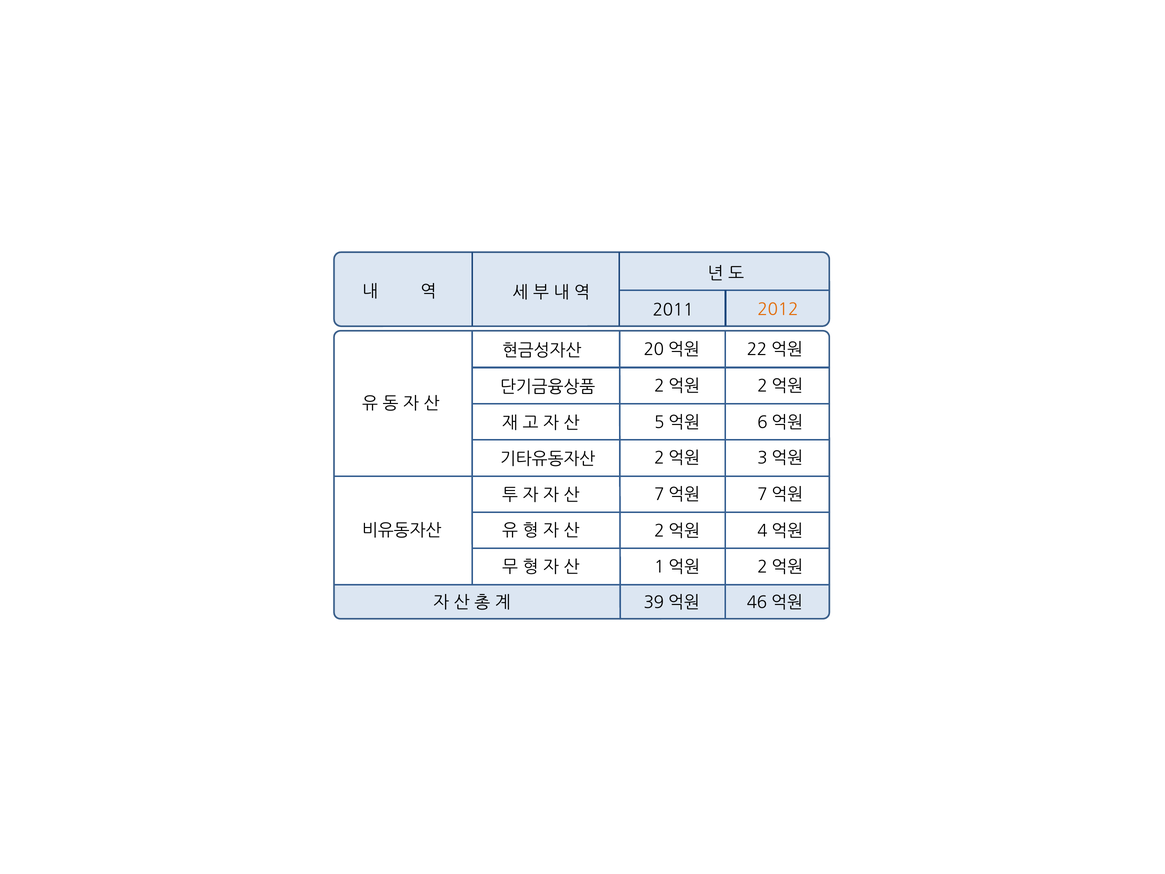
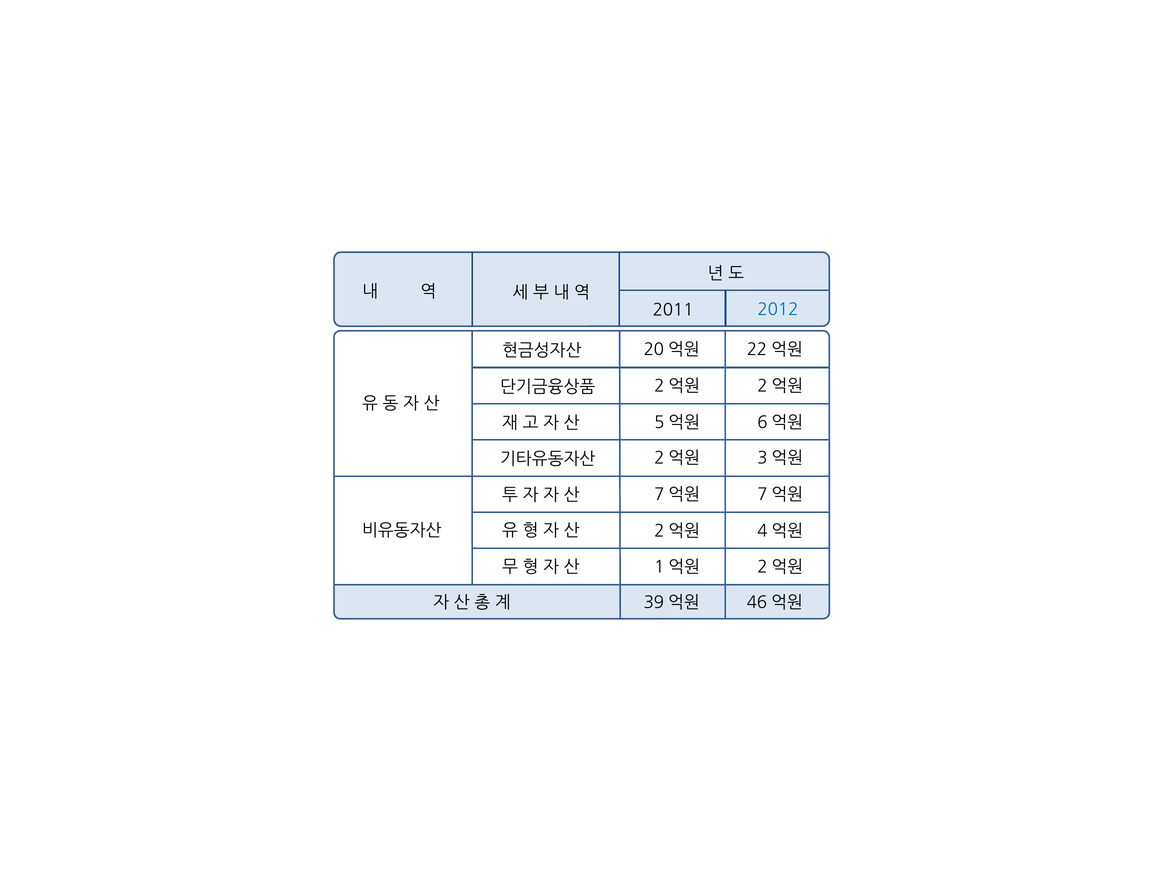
2012 colour: orange -> blue
